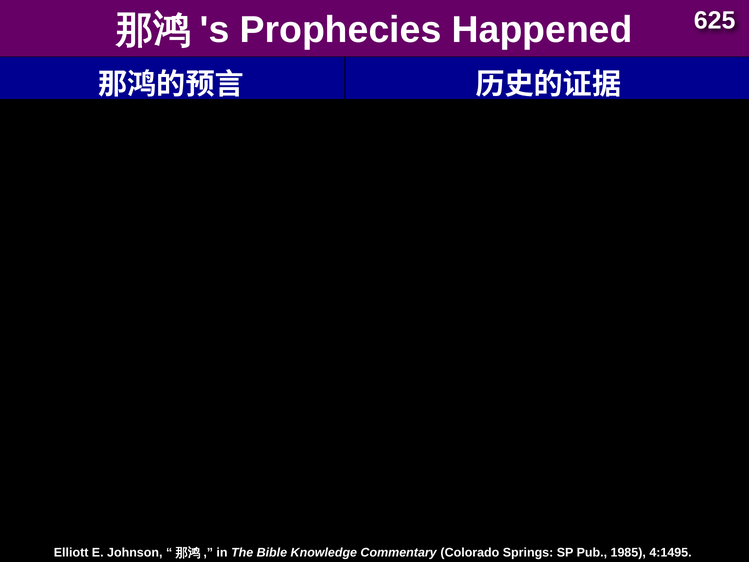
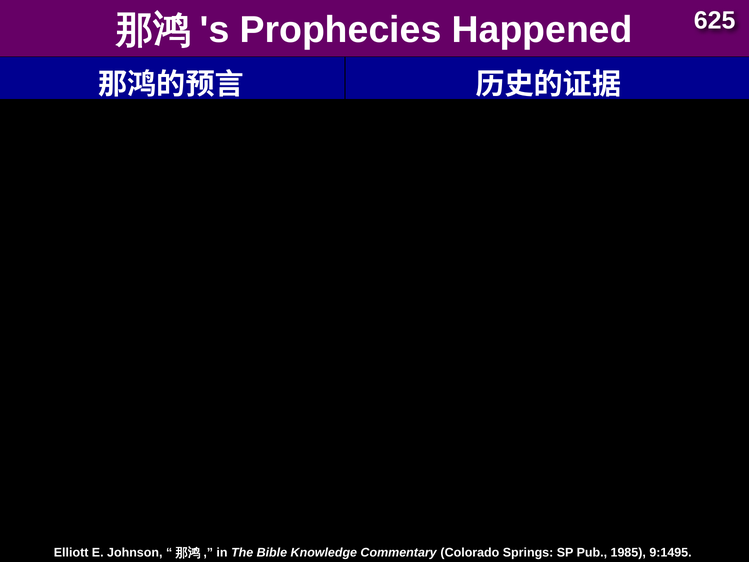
4:1495: 4:1495 -> 9:1495
